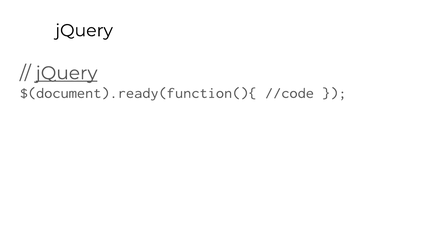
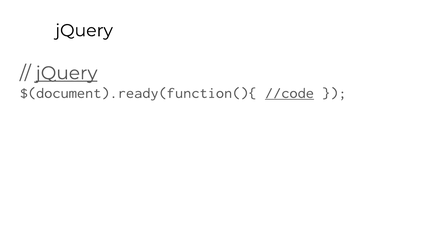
//code underline: none -> present
